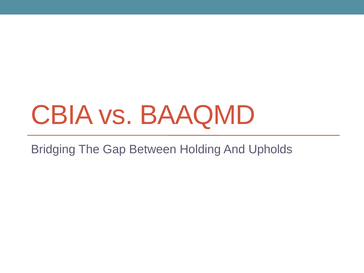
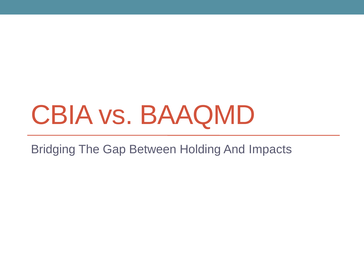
Upholds: Upholds -> Impacts
